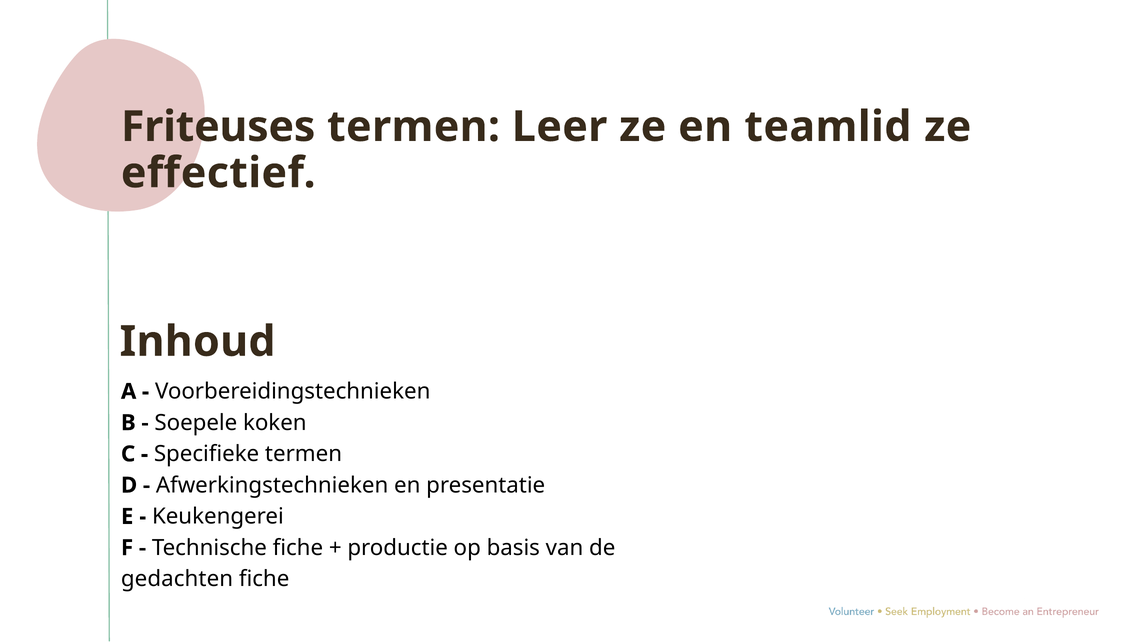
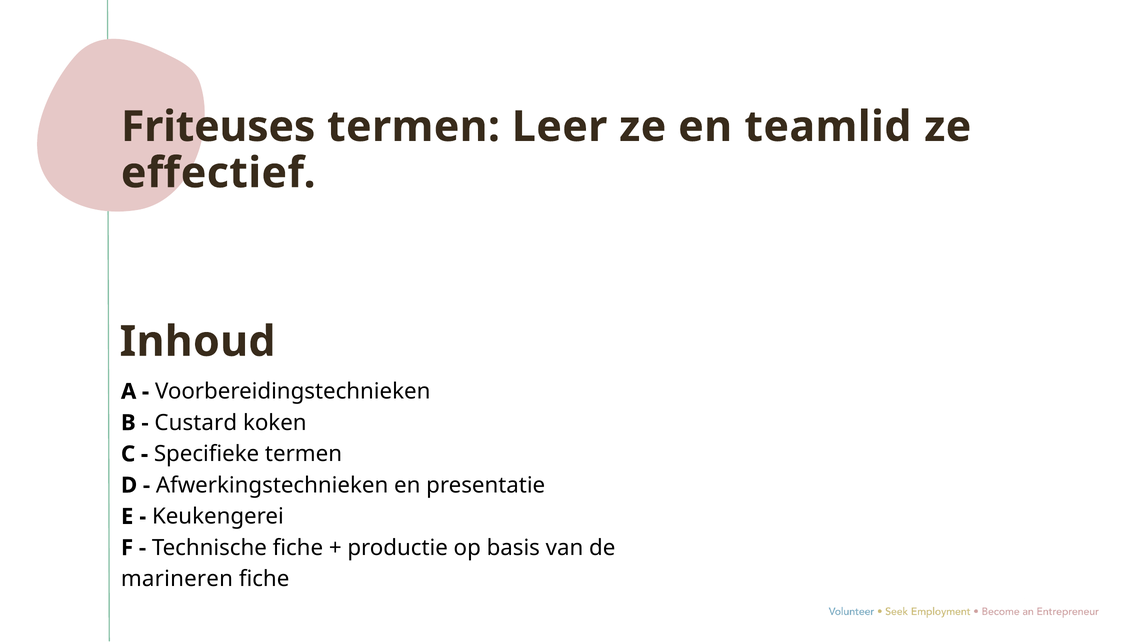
Soepele: Soepele -> Custard
gedachten: gedachten -> marineren
